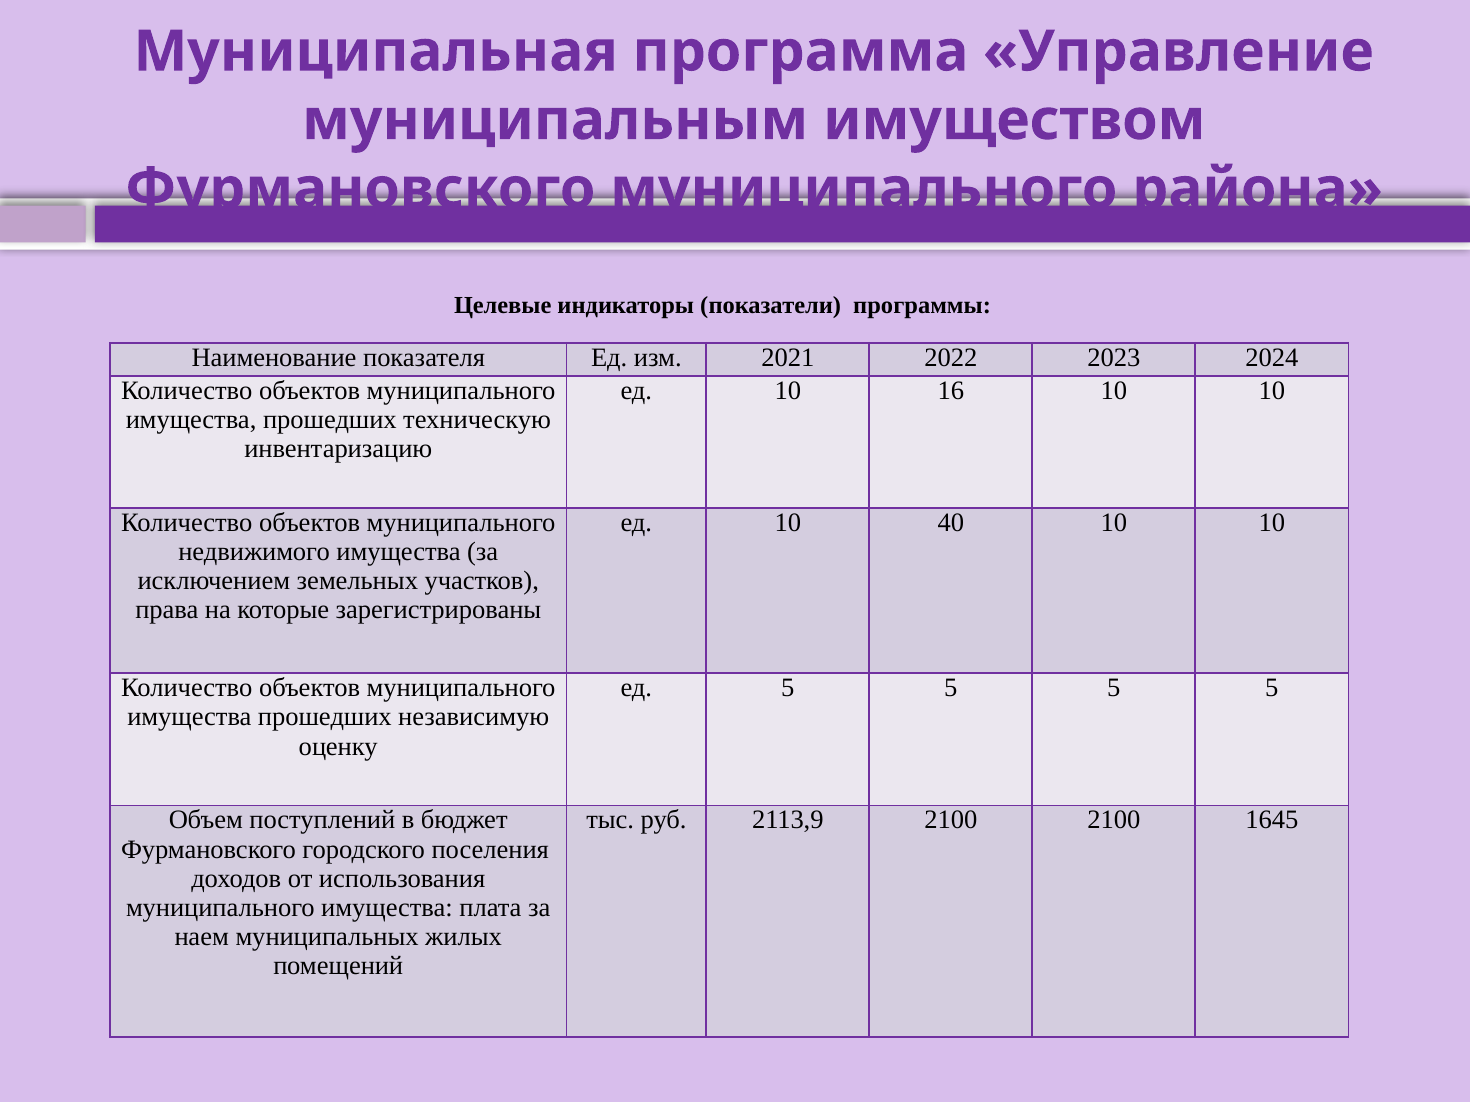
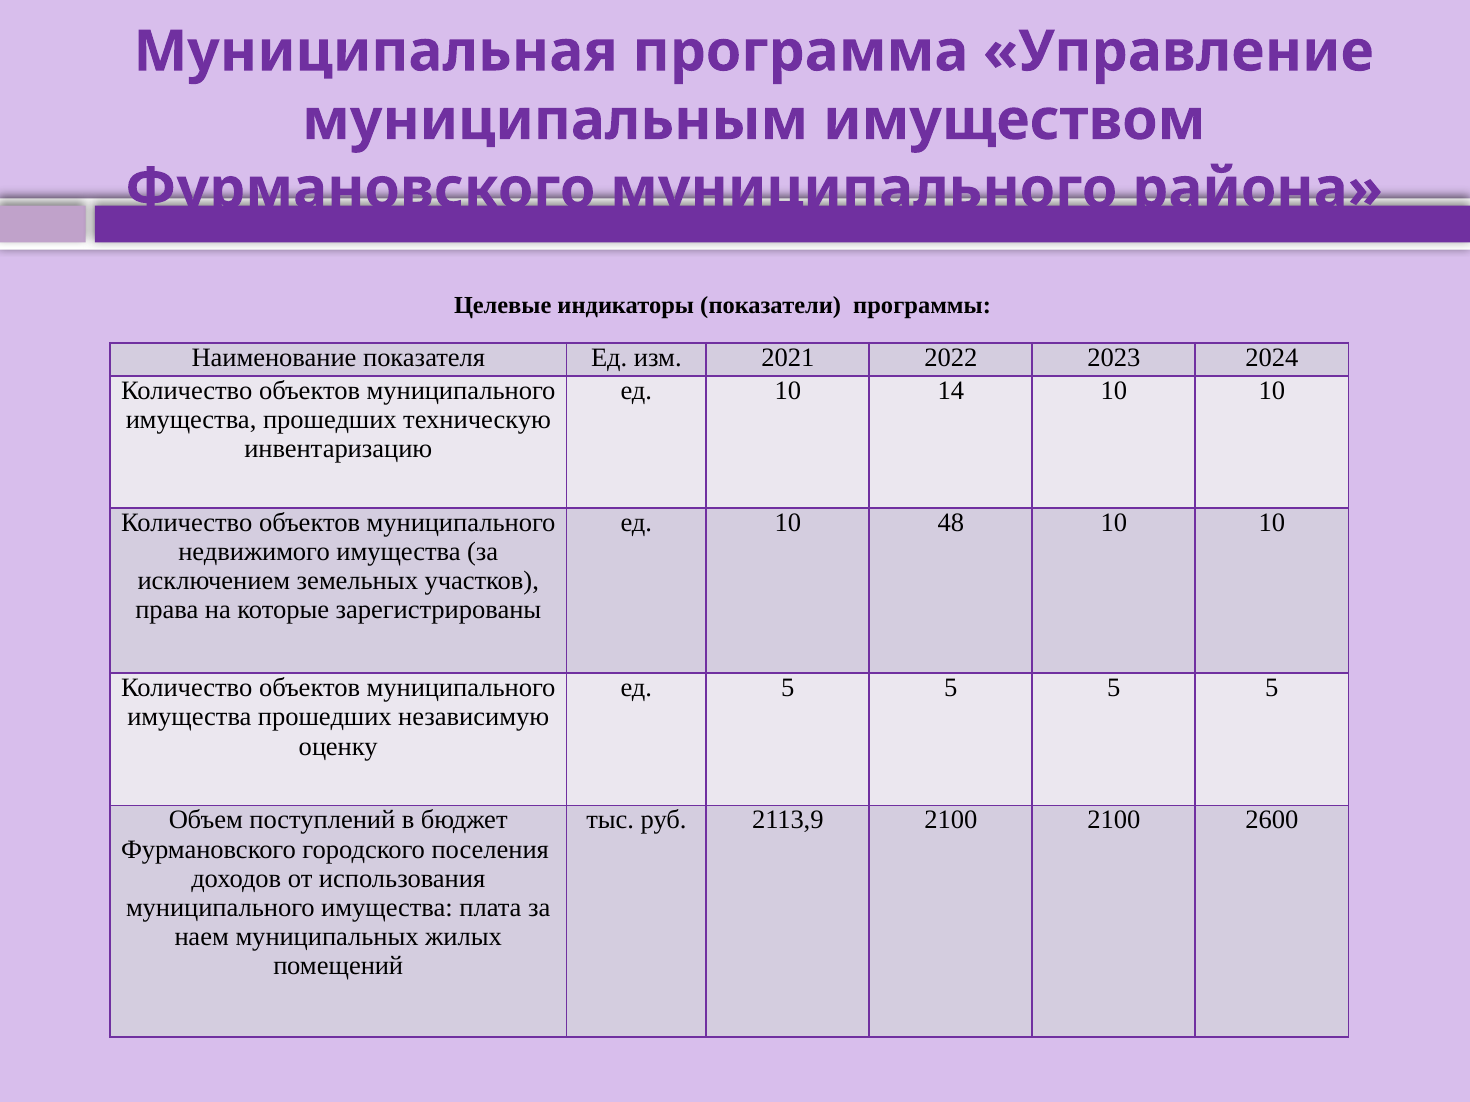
16: 16 -> 14
40: 40 -> 48
1645: 1645 -> 2600
